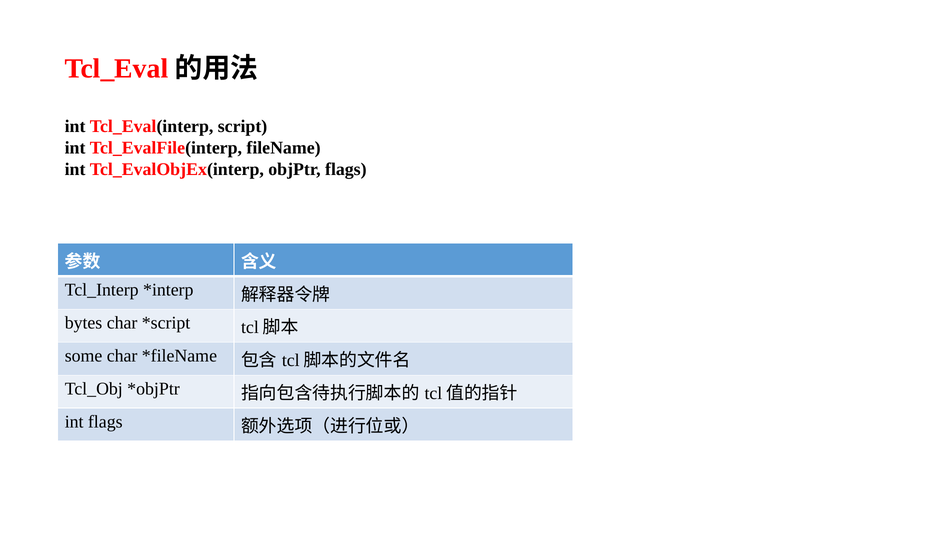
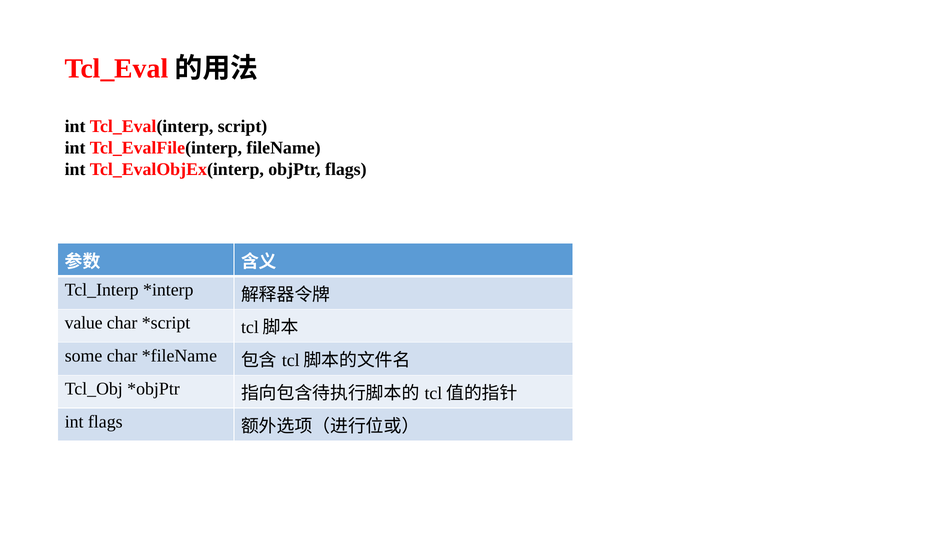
bytes: bytes -> value
